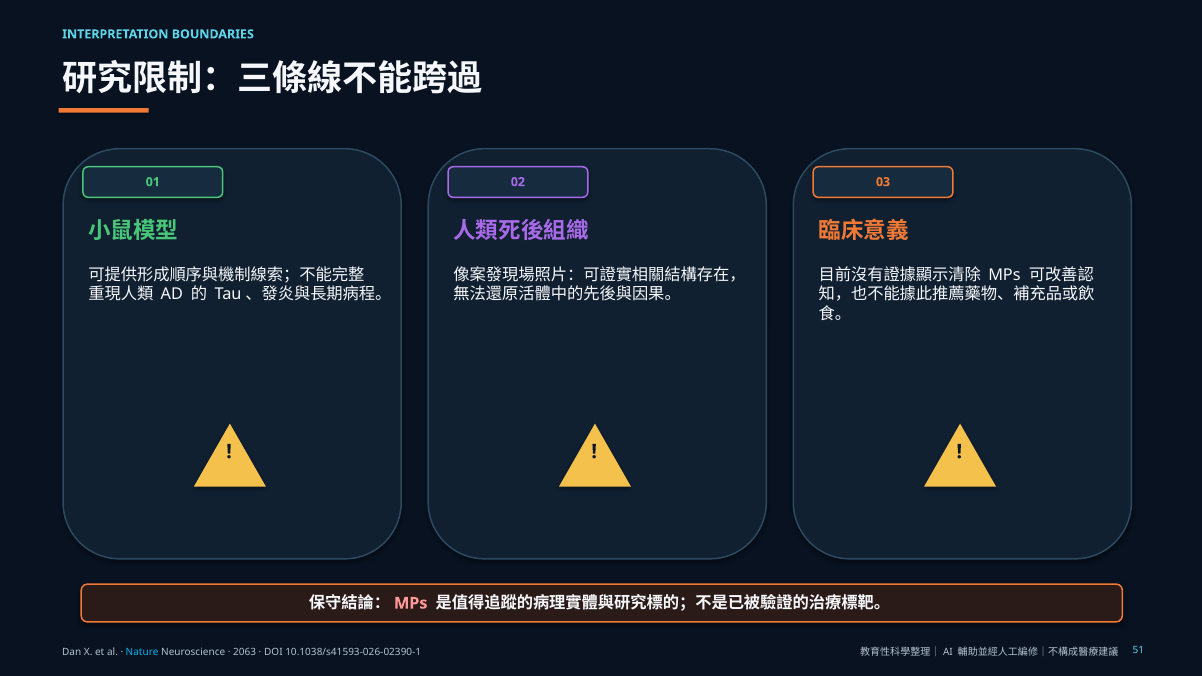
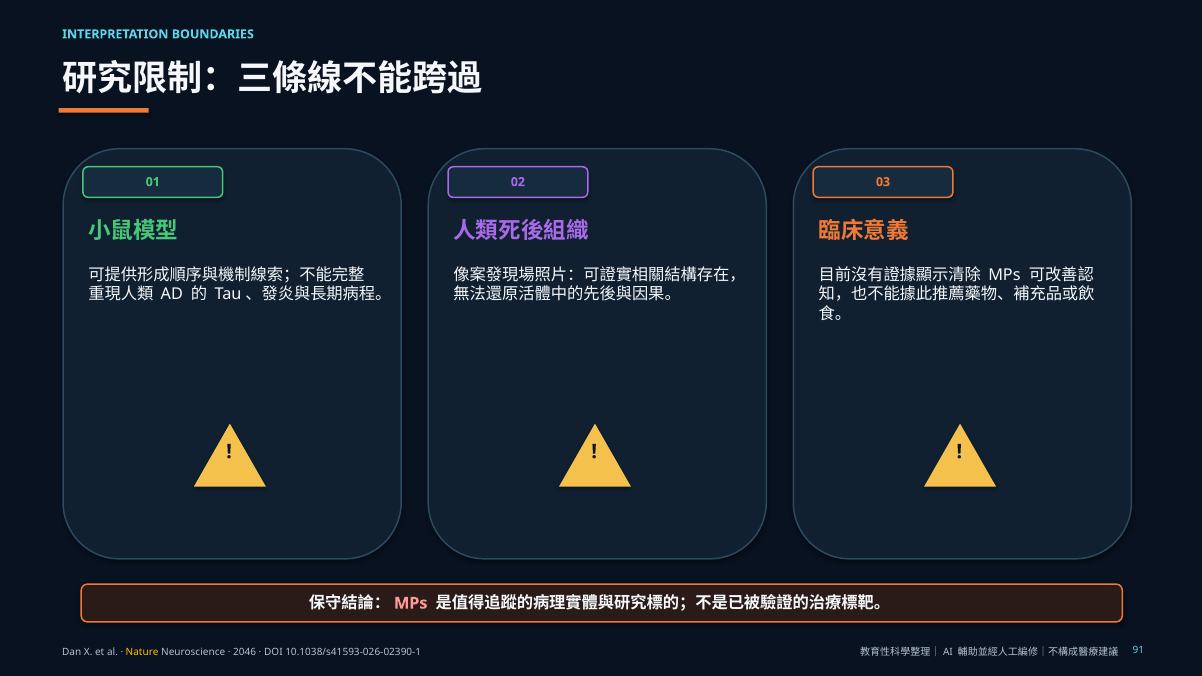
Nature colour: light blue -> yellow
2063: 2063 -> 2046
51: 51 -> 91
